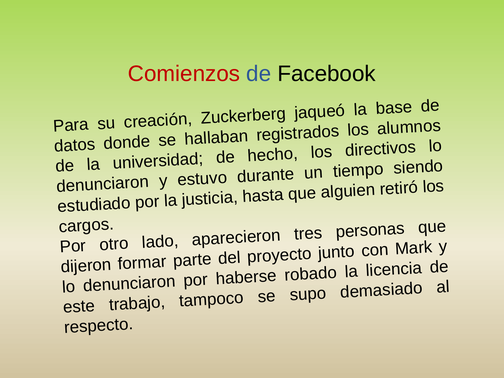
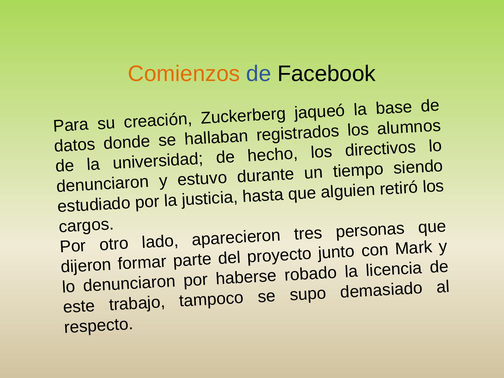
Comienzos colour: red -> orange
